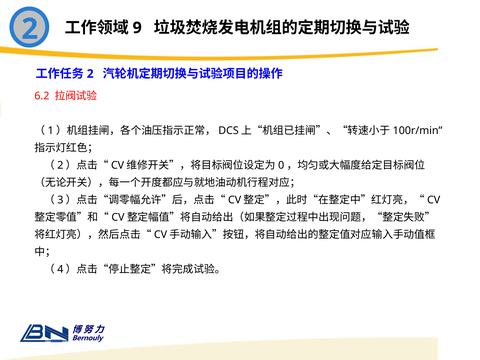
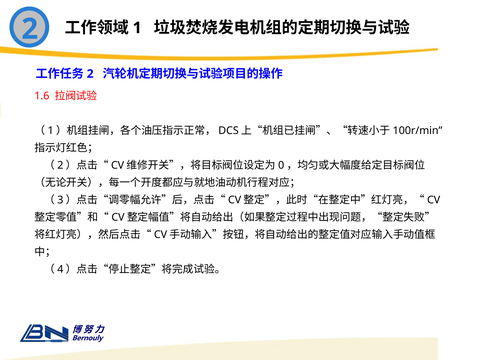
9: 9 -> 1
6.2: 6.2 -> 1.6
